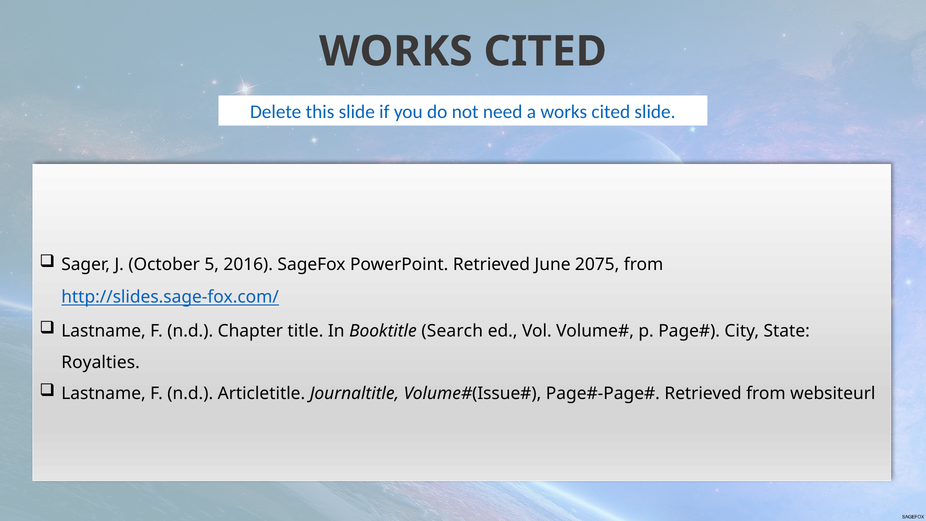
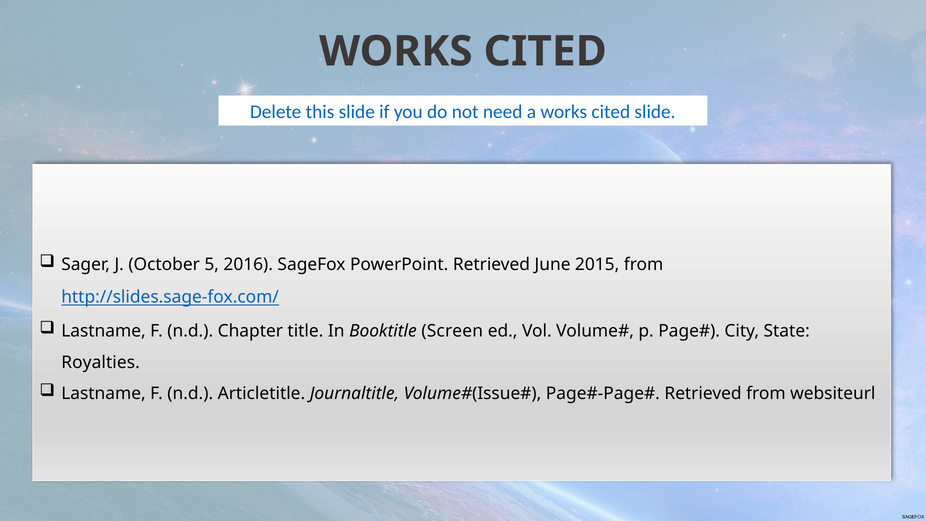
2075: 2075 -> 2015
Search: Search -> Screen
